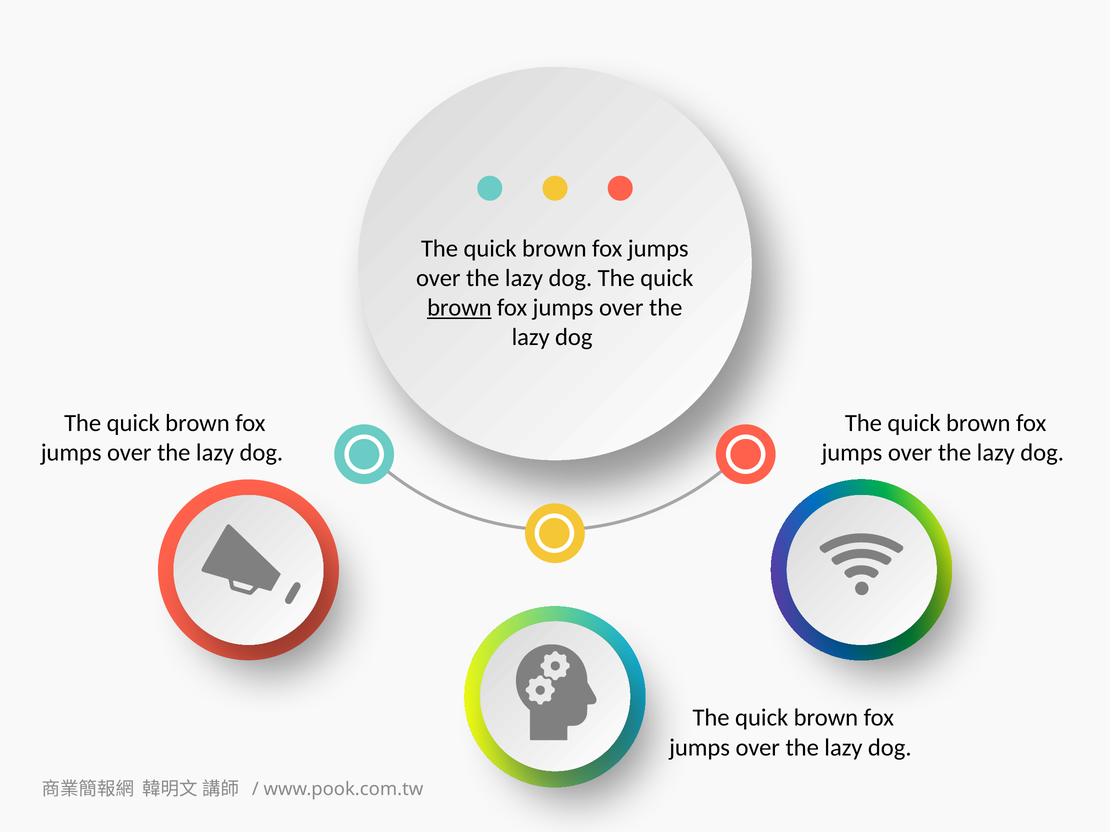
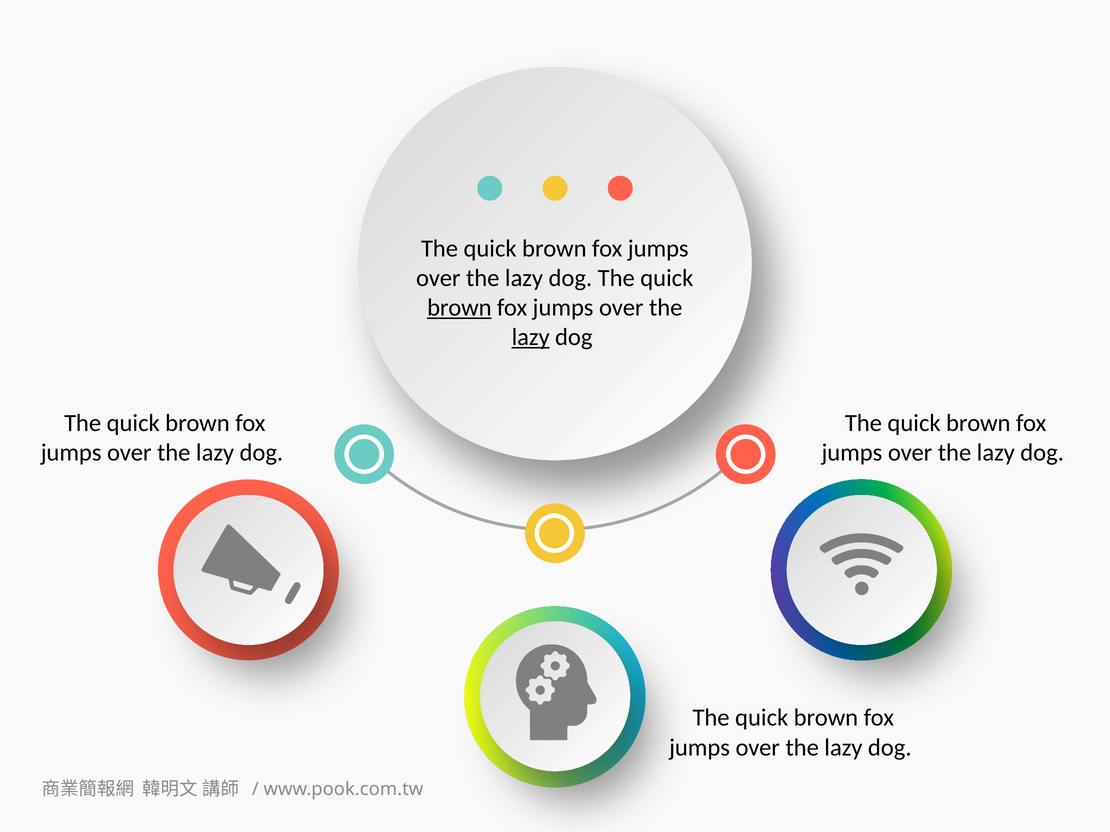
lazy at (531, 337) underline: none -> present
